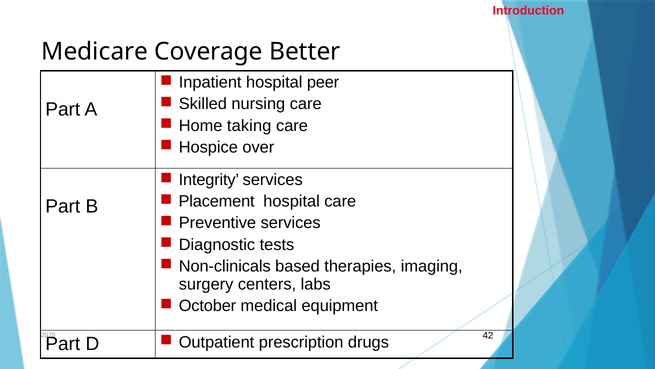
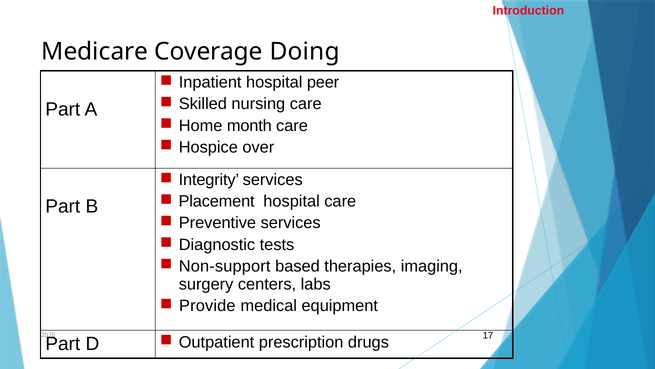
Better: Better -> Doing
taking: taking -> month
Non-clinicals: Non-clinicals -> Non-support
October: October -> Provide
42: 42 -> 17
